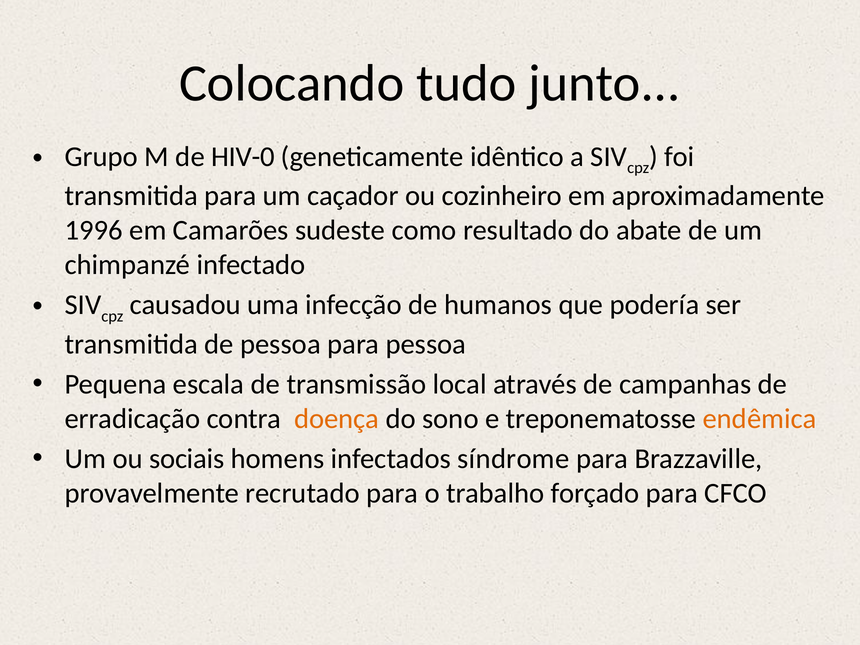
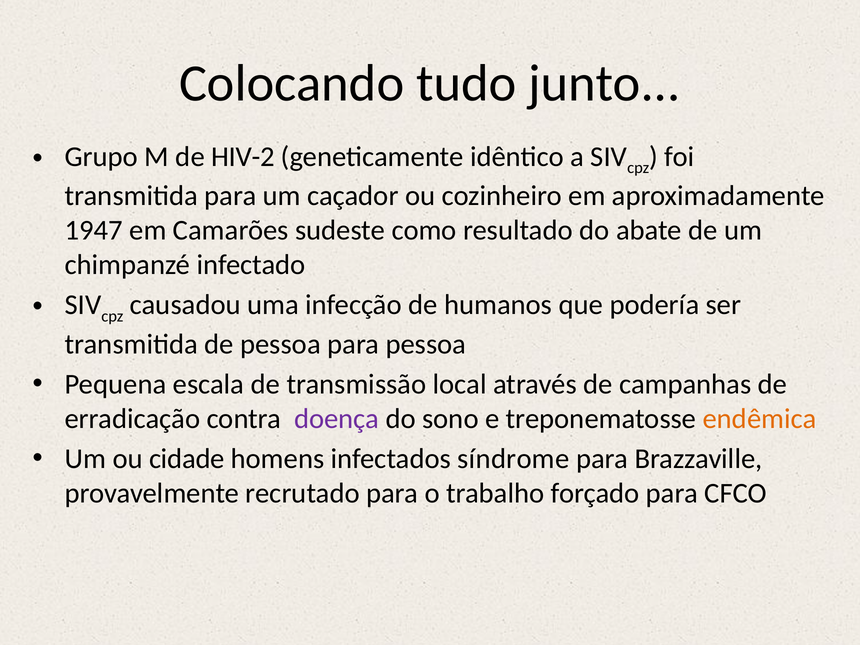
HIV-0: HIV-0 -> HIV-2
1996: 1996 -> 1947
doença colour: orange -> purple
sociais: sociais -> cidade
